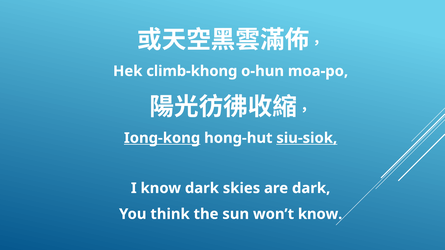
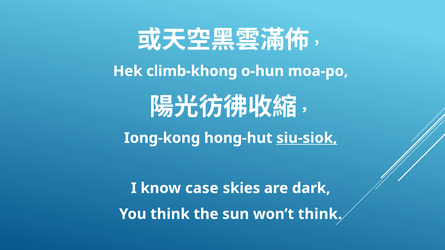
Iong-kong underline: present -> none
know dark: dark -> case
won’t know: know -> think
